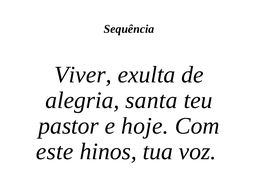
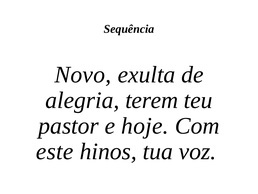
Viver: Viver -> Novo
santa: santa -> terem
